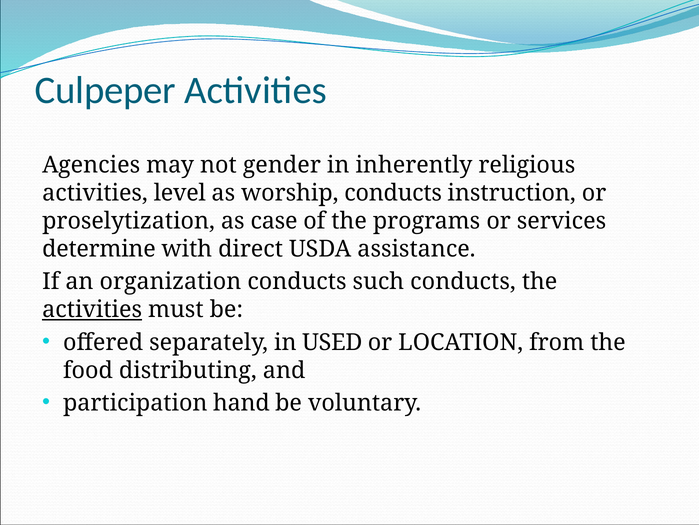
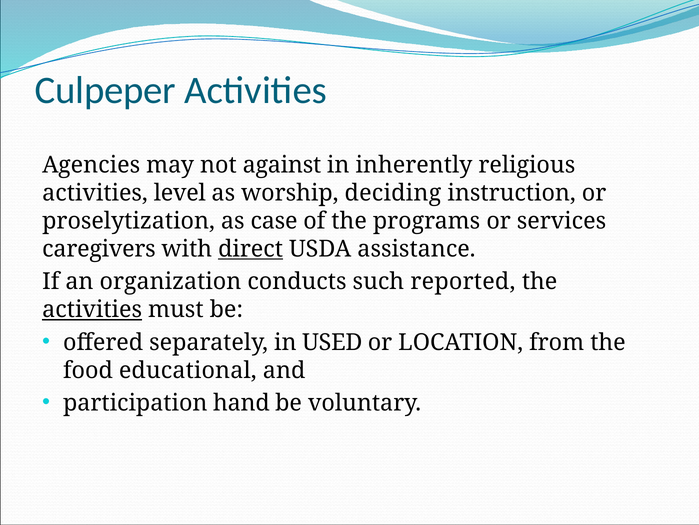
gender: gender -> against
worship conducts: conducts -> deciding
determine: determine -> caregivers
direct underline: none -> present
such conducts: conducts -> reported
distributing: distributing -> educational
